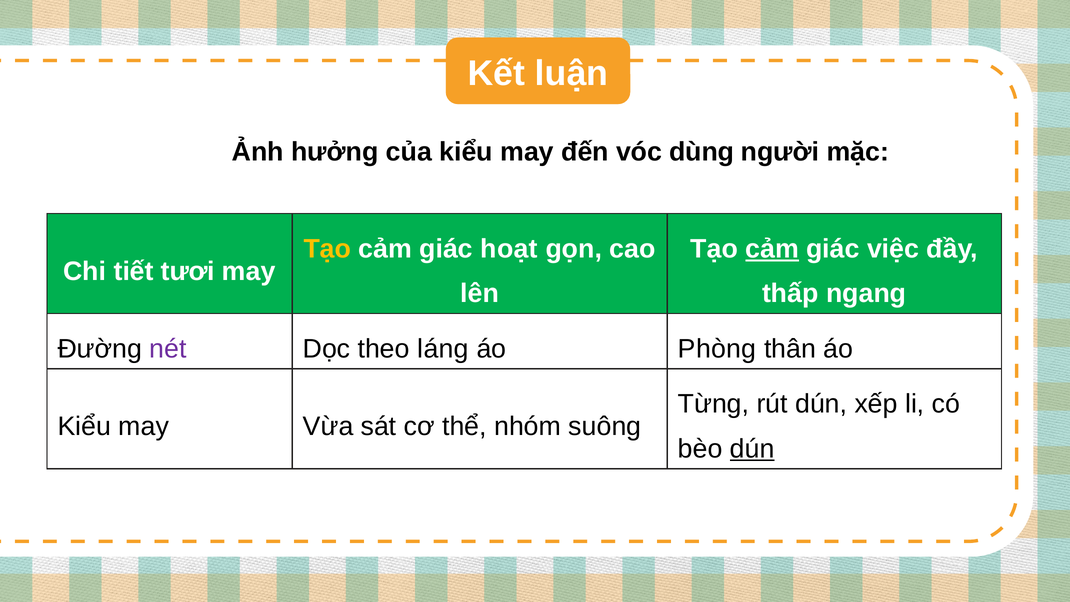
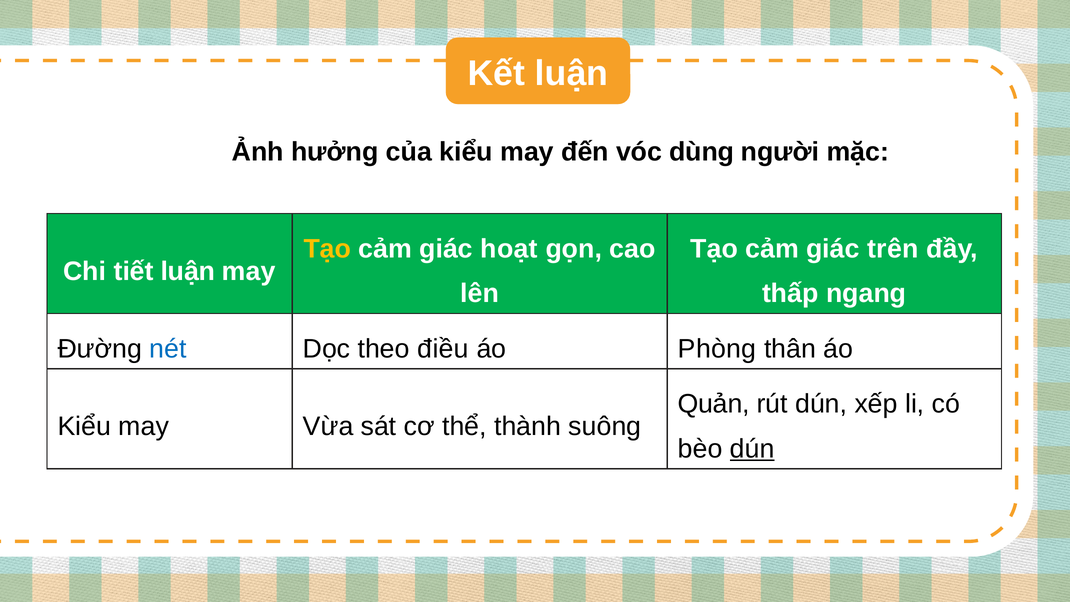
cảm at (772, 249) underline: present -> none
việc: việc -> trên
tiết tươi: tươi -> luận
nét colour: purple -> blue
láng: láng -> điều
Từng: Từng -> Quản
nhóm: nhóm -> thành
